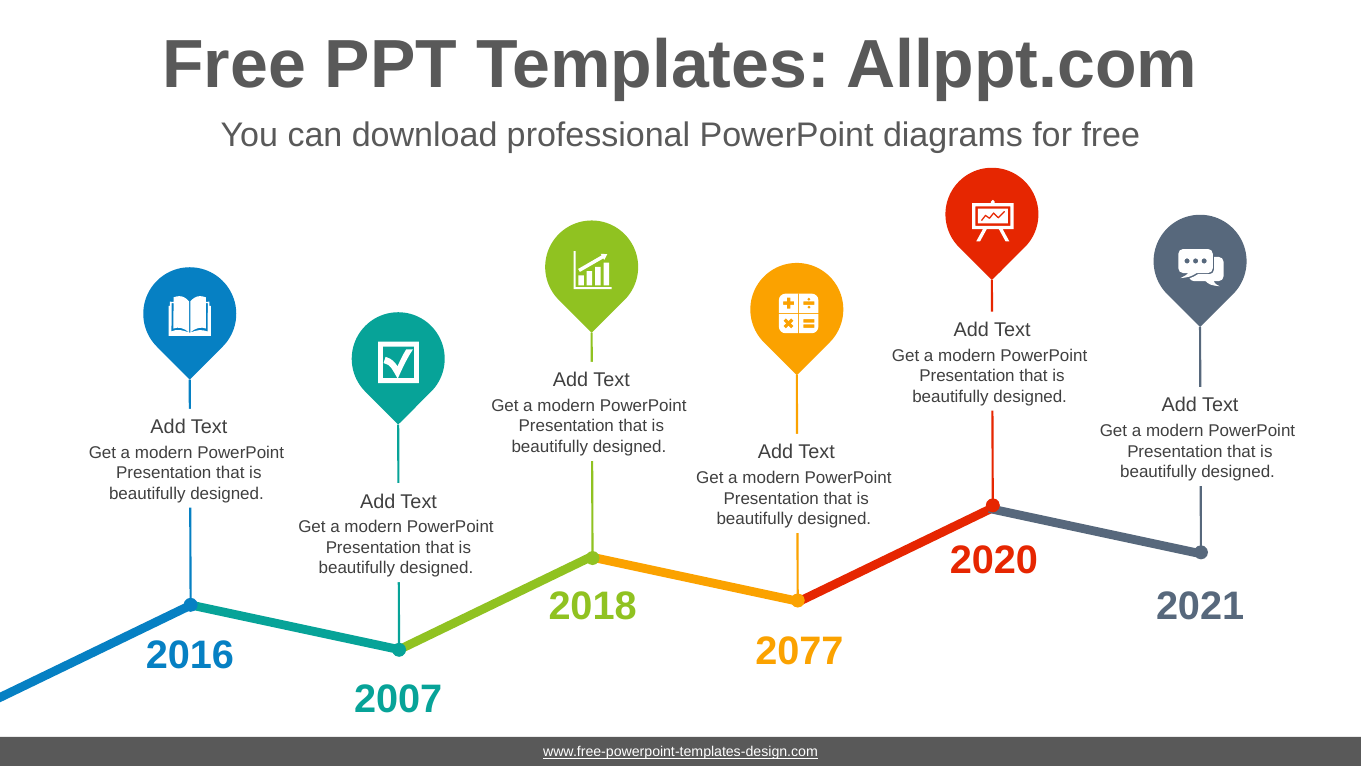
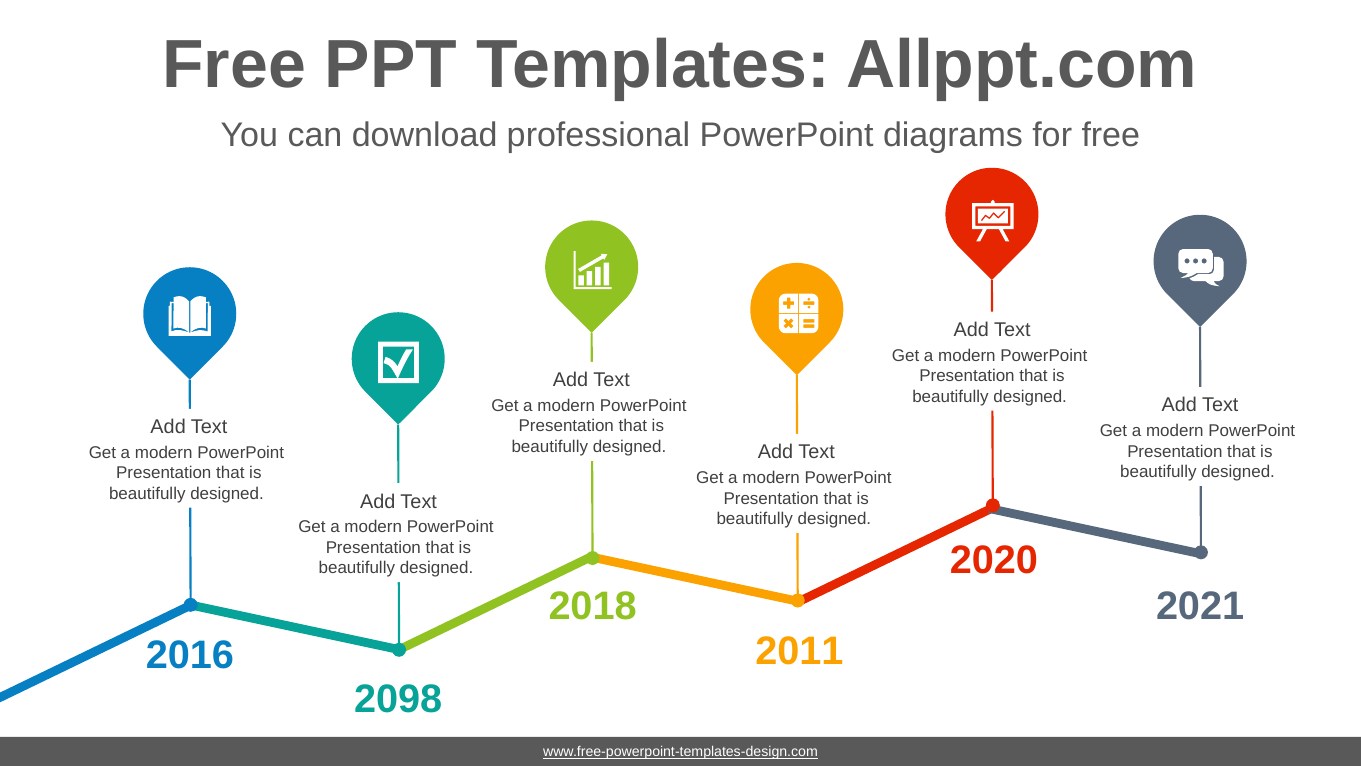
2077: 2077 -> 2011
2007: 2007 -> 2098
